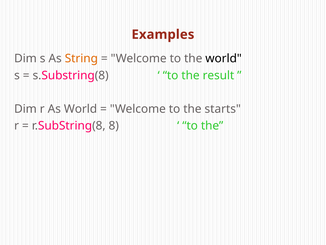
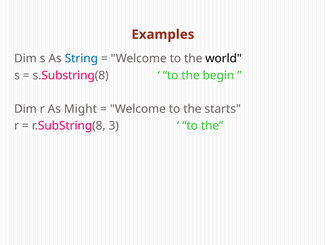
String colour: orange -> blue
result: result -> begin
As World: World -> Might
8: 8 -> 3
